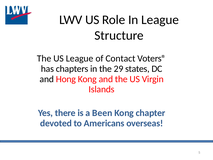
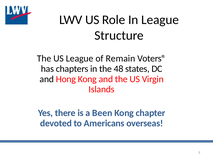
Contact: Contact -> Remain
29: 29 -> 48
